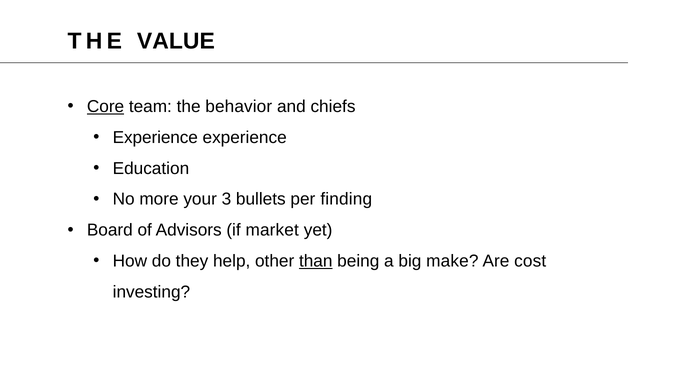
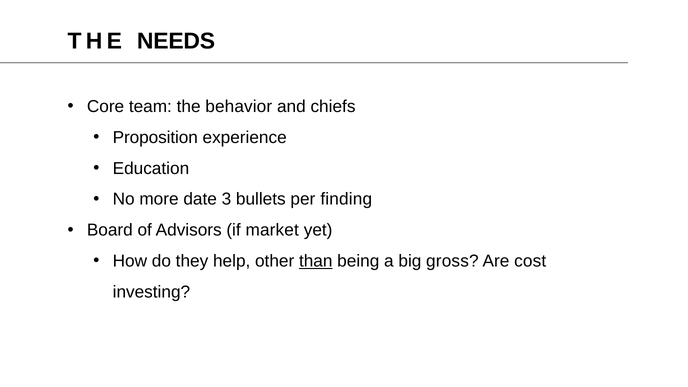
VALUE: VALUE -> NEEDS
Core underline: present -> none
Experience at (155, 137): Experience -> Proposition
your: your -> date
make: make -> gross
